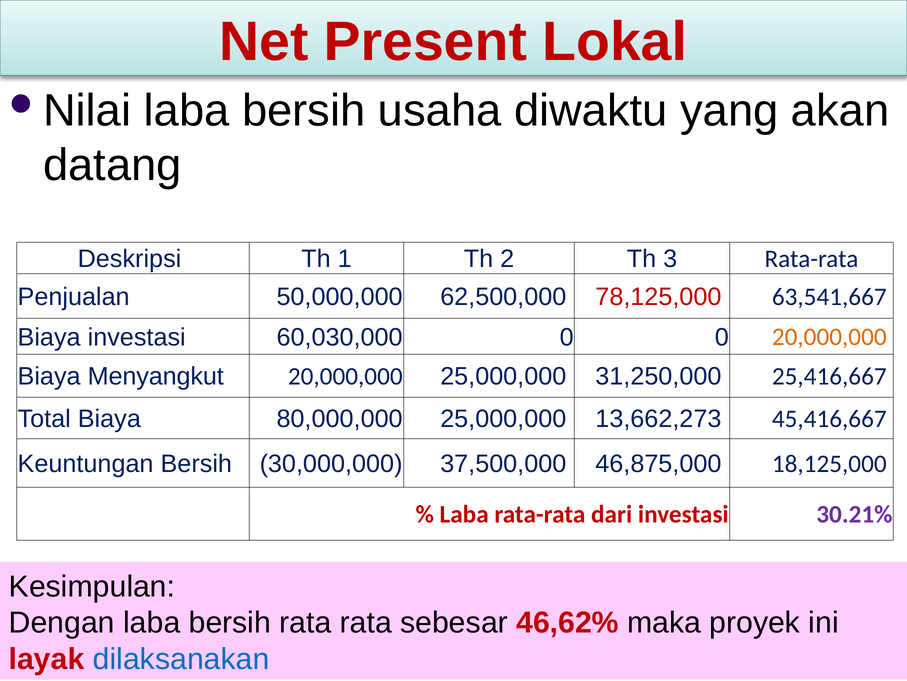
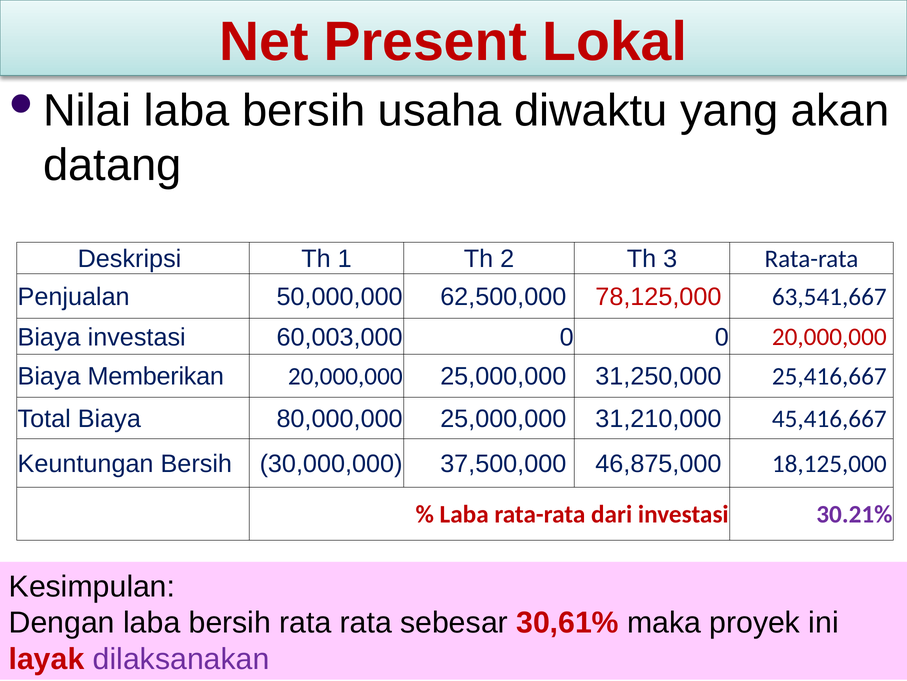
60,030,000: 60,030,000 -> 60,003,000
20,000,000 at (829, 337) colour: orange -> red
Menyangkut: Menyangkut -> Memberikan
13,662,273: 13,662,273 -> 31,210,000
46,62%: 46,62% -> 30,61%
dilaksanakan colour: blue -> purple
